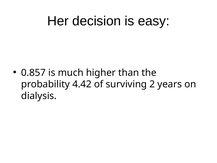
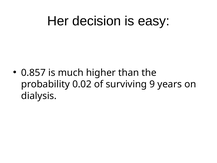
4.42: 4.42 -> 0.02
2: 2 -> 9
